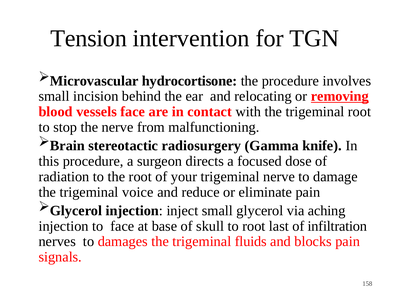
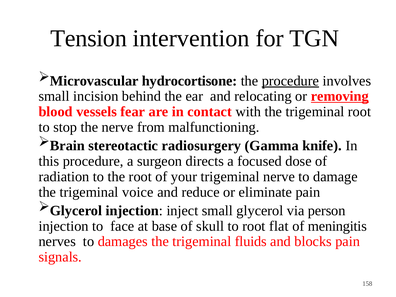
procedure at (290, 81) underline: none -> present
vessels face: face -> fear
aching: aching -> person
last: last -> flat
infiltration: infiltration -> meningitis
